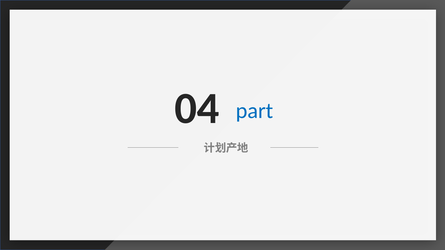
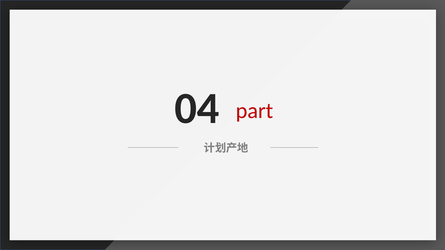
part colour: blue -> red
